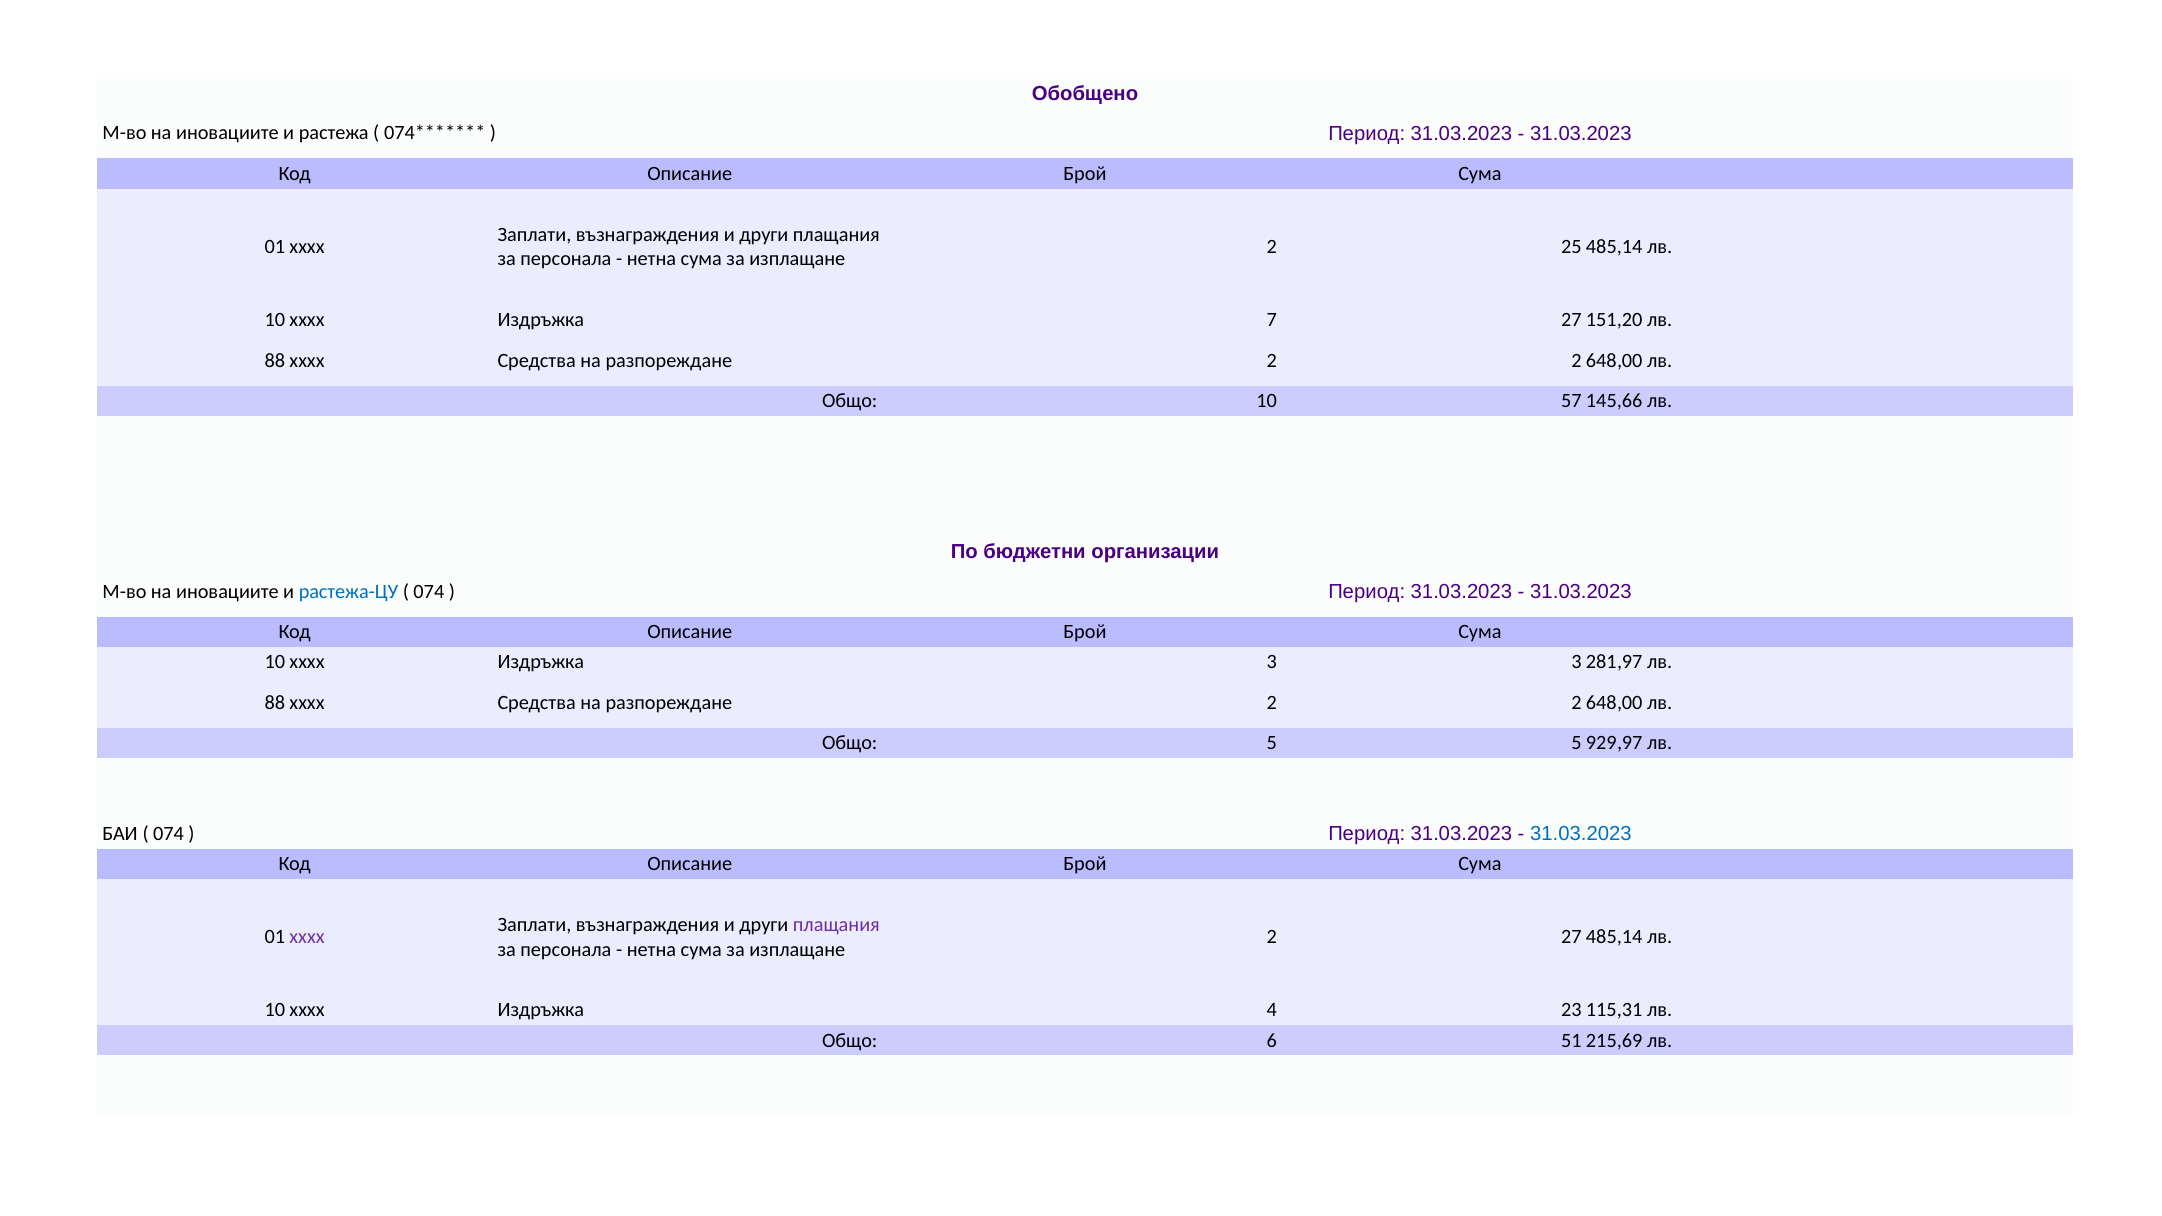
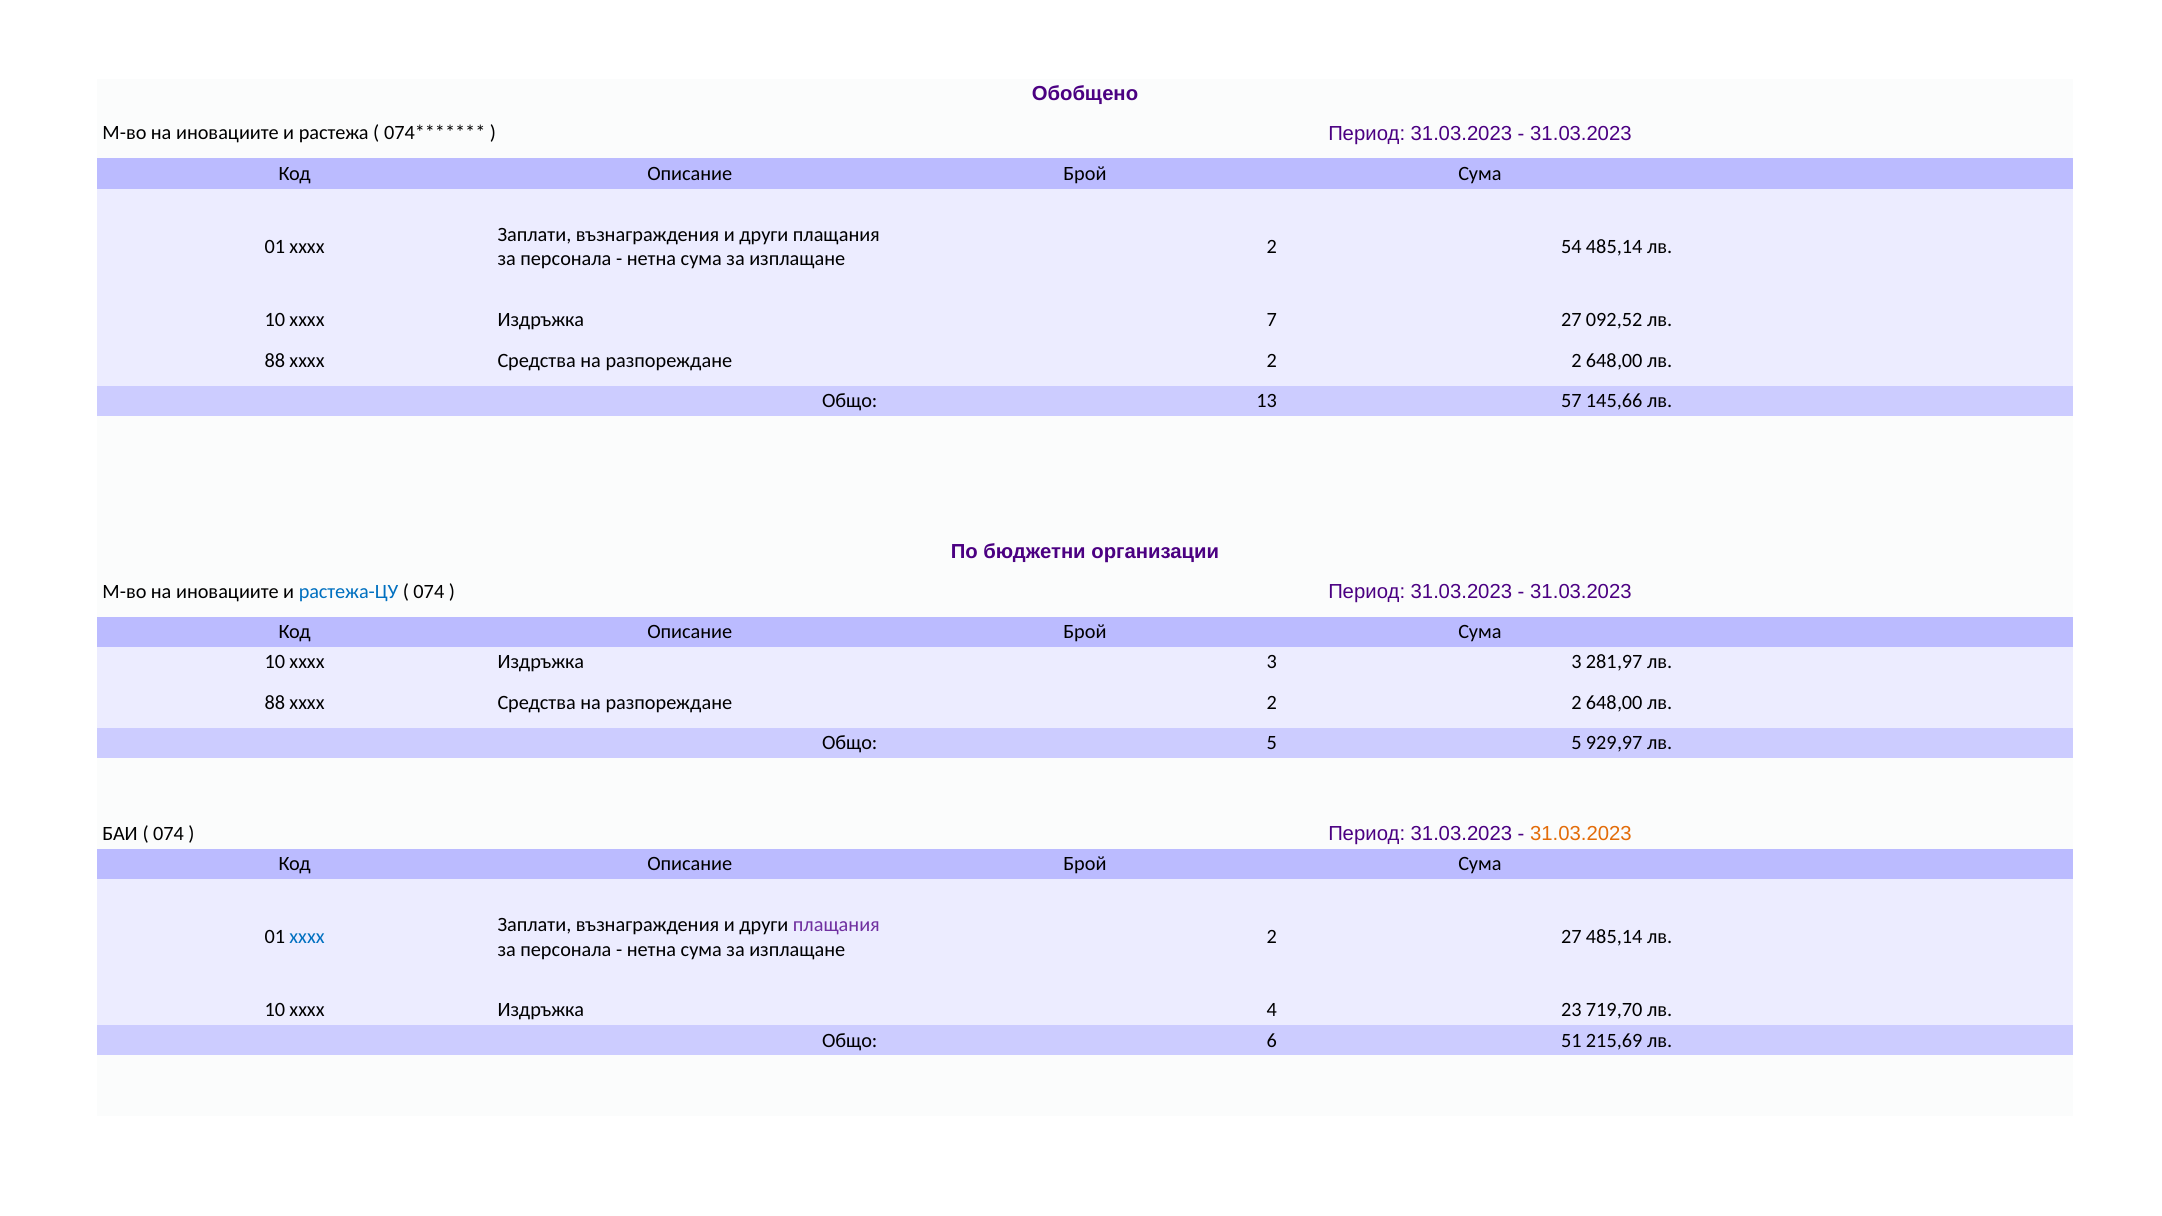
25: 25 -> 54
151,20: 151,20 -> 092,52
Общо 10: 10 -> 13
31.03.2023 at (1581, 834) colour: blue -> orange
xxxx at (307, 937) colour: purple -> blue
115,31: 115,31 -> 719,70
